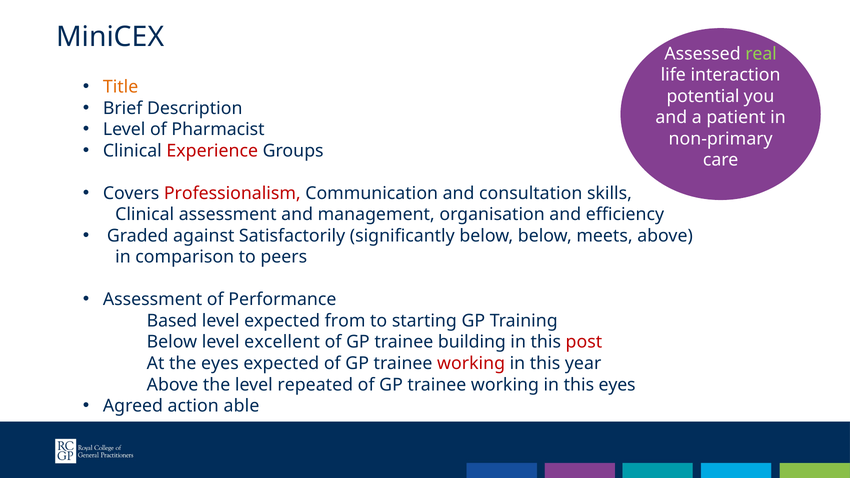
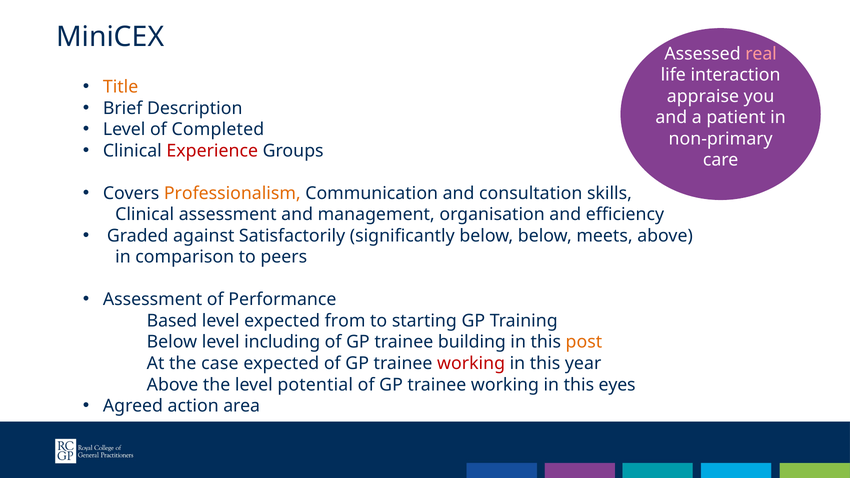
real colour: light green -> pink
potential: potential -> appraise
Pharmacist: Pharmacist -> Completed
Professionalism colour: red -> orange
excellent: excellent -> including
post colour: red -> orange
the eyes: eyes -> case
repeated: repeated -> potential
able: able -> area
